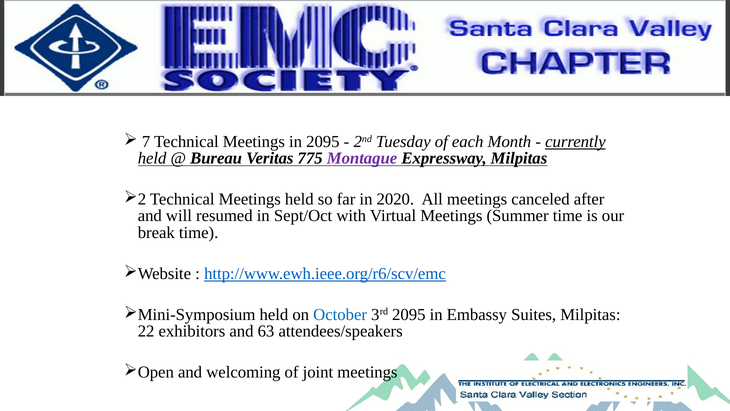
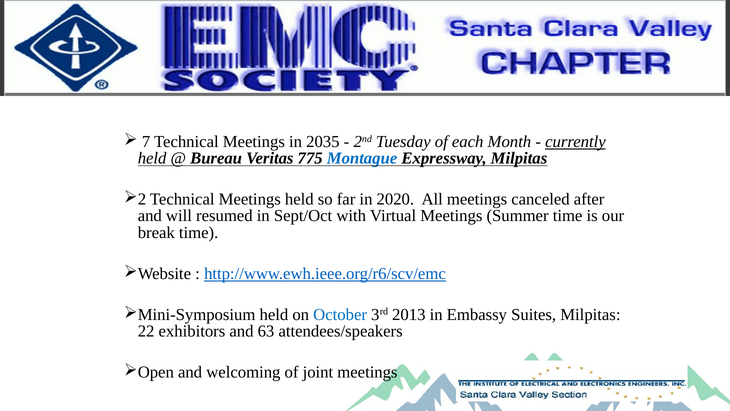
in 2095: 2095 -> 2035
Montague colour: purple -> blue
3rd 2095: 2095 -> 2013
